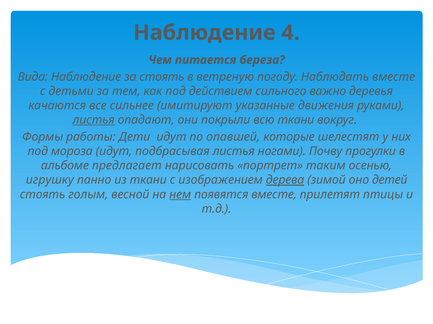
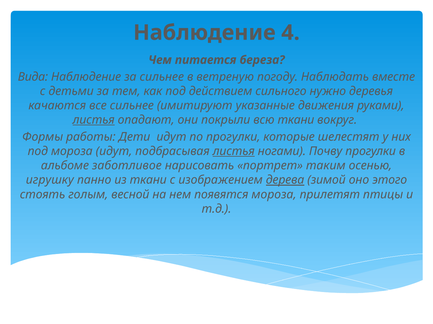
за стоять: стоять -> сильнее
важно: важно -> нужно
по опавшей: опавшей -> прогулки
листья at (234, 152) underline: none -> present
предлагает: предлагает -> заботливое
детей: детей -> этого
нем underline: present -> none
появятся вместе: вместе -> мороза
